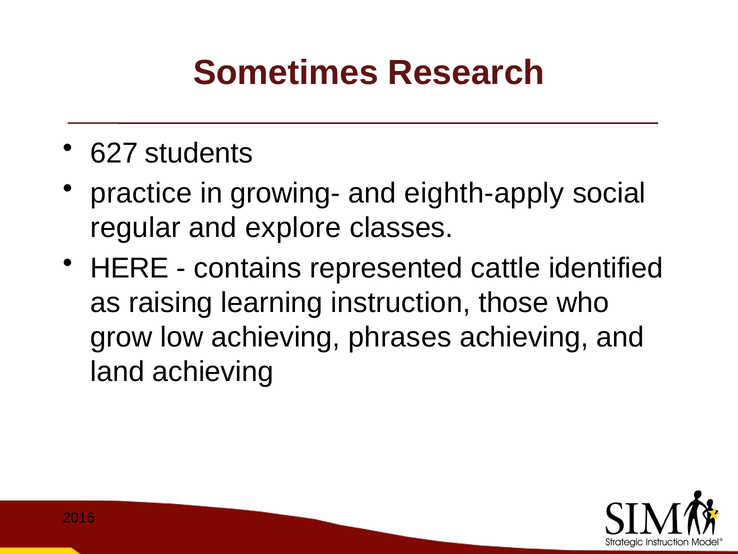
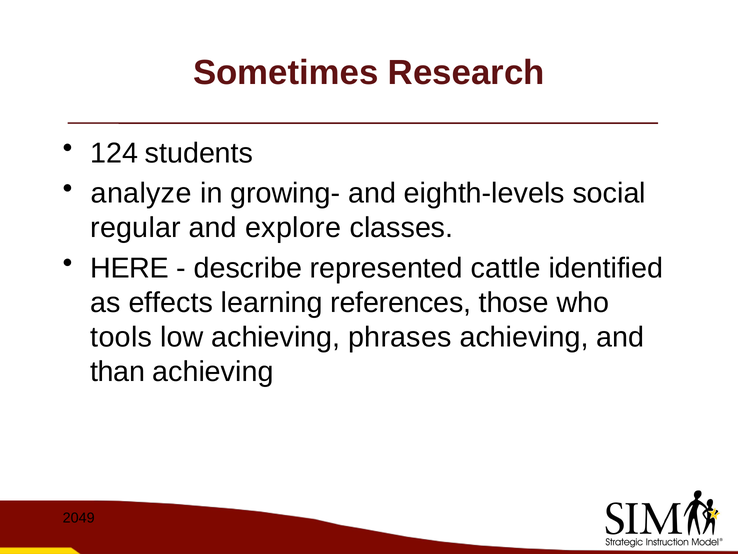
627: 627 -> 124
practice: practice -> analyze
eighth-apply: eighth-apply -> eighth-levels
contains: contains -> describe
raising: raising -> effects
instruction: instruction -> references
grow: grow -> tools
land: land -> than
2016: 2016 -> 2049
